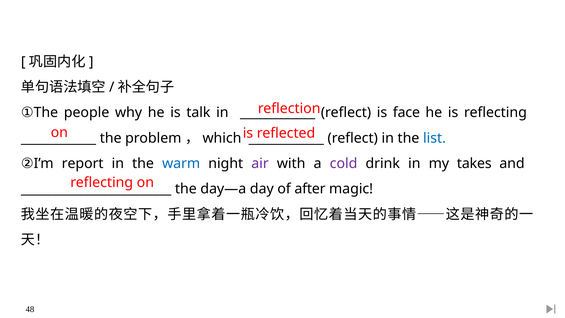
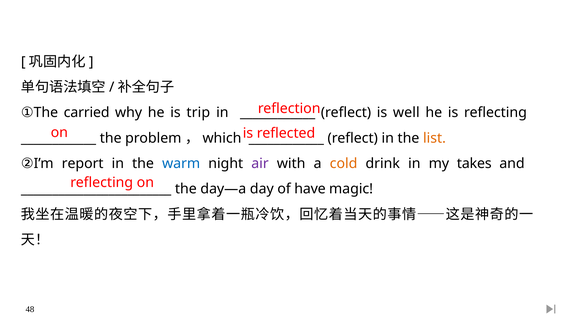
people: people -> carried
talk: talk -> trip
face: face -> well
list colour: blue -> orange
cold colour: purple -> orange
after: after -> have
